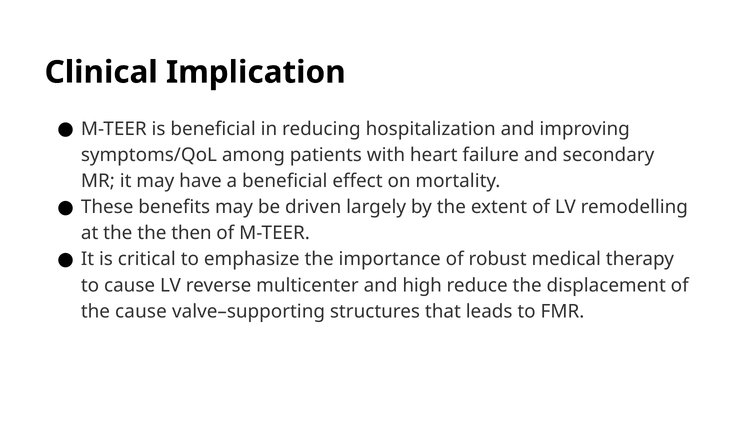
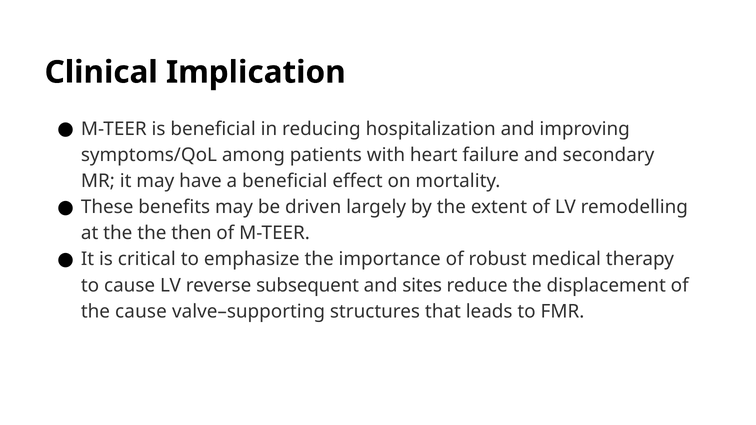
multicenter: multicenter -> subsequent
high: high -> sites
